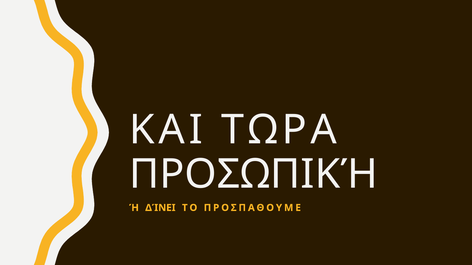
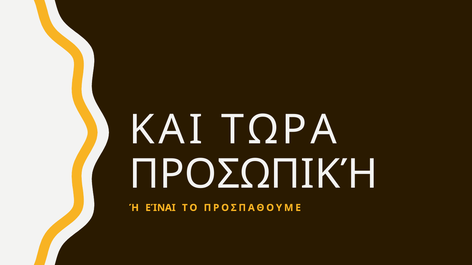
ΔΊΝΕΙ: ΔΊΝΕΙ -> ΕΊΝΑΙ
